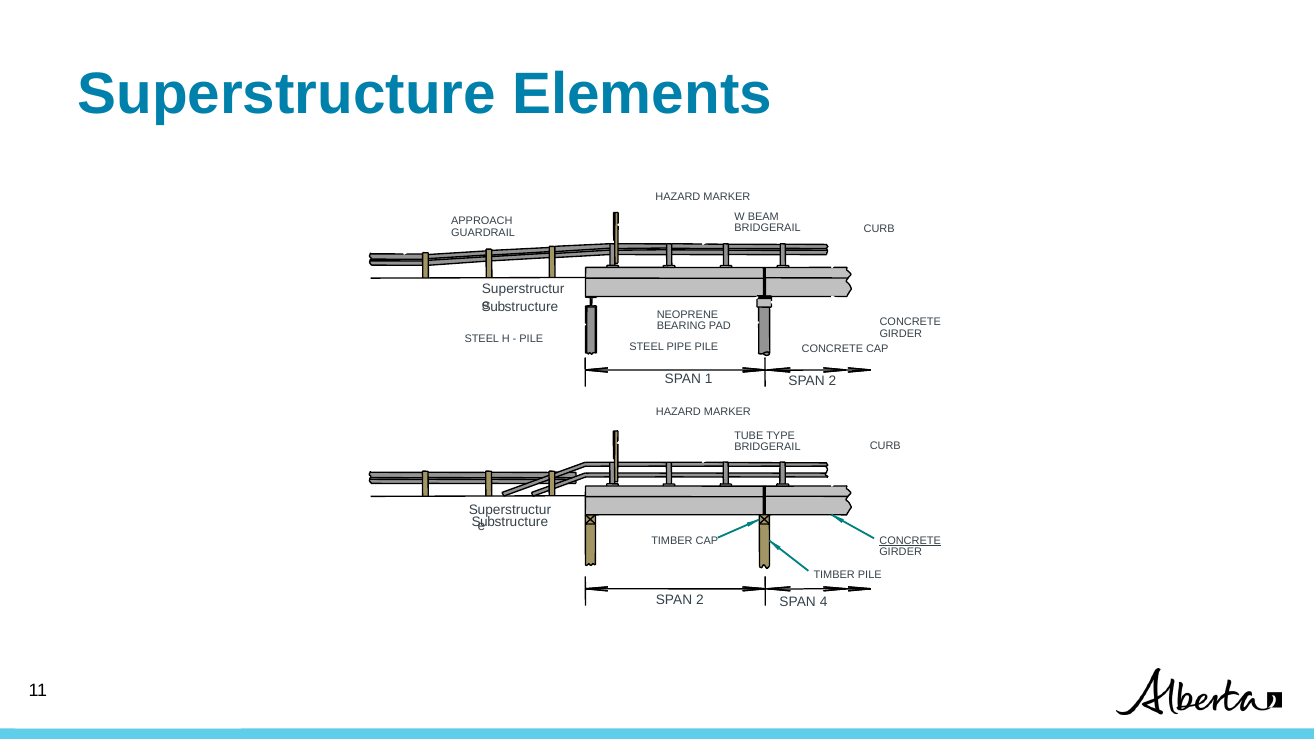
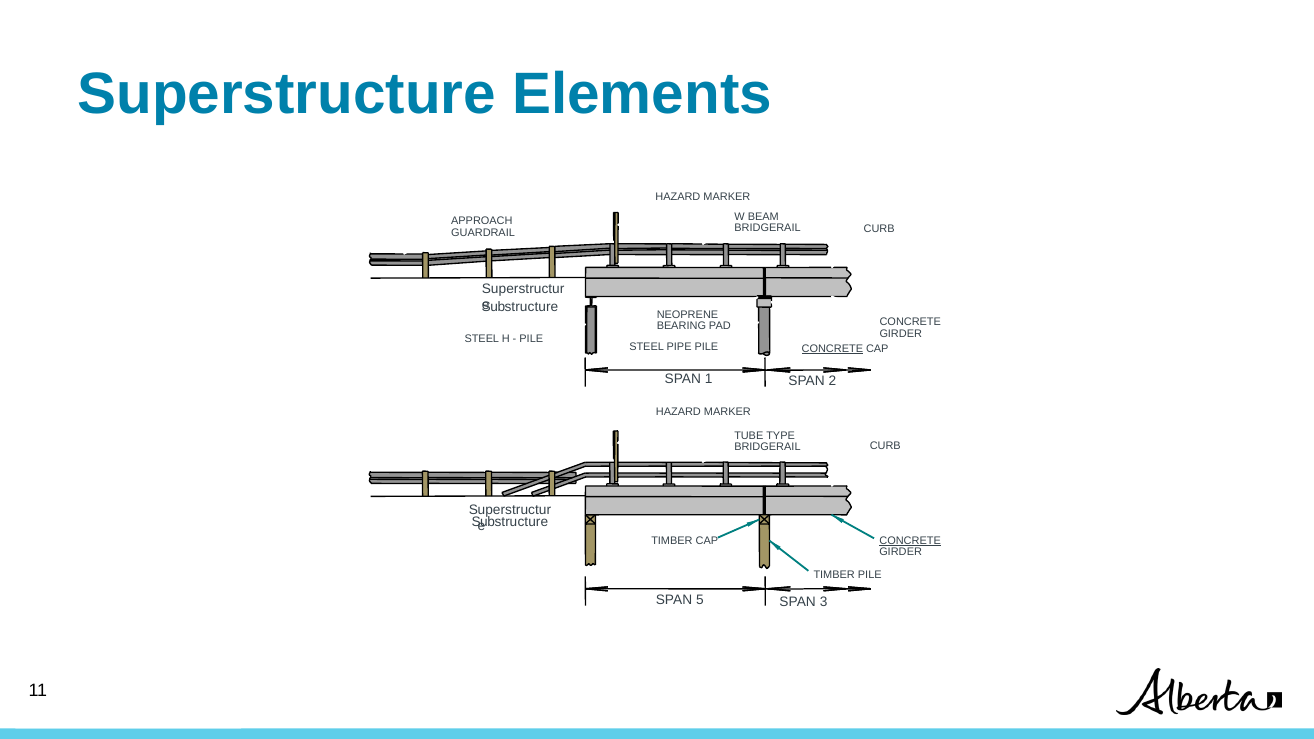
CONCRETE at (832, 348) underline: none -> present
2 at (700, 601): 2 -> 5
4: 4 -> 3
